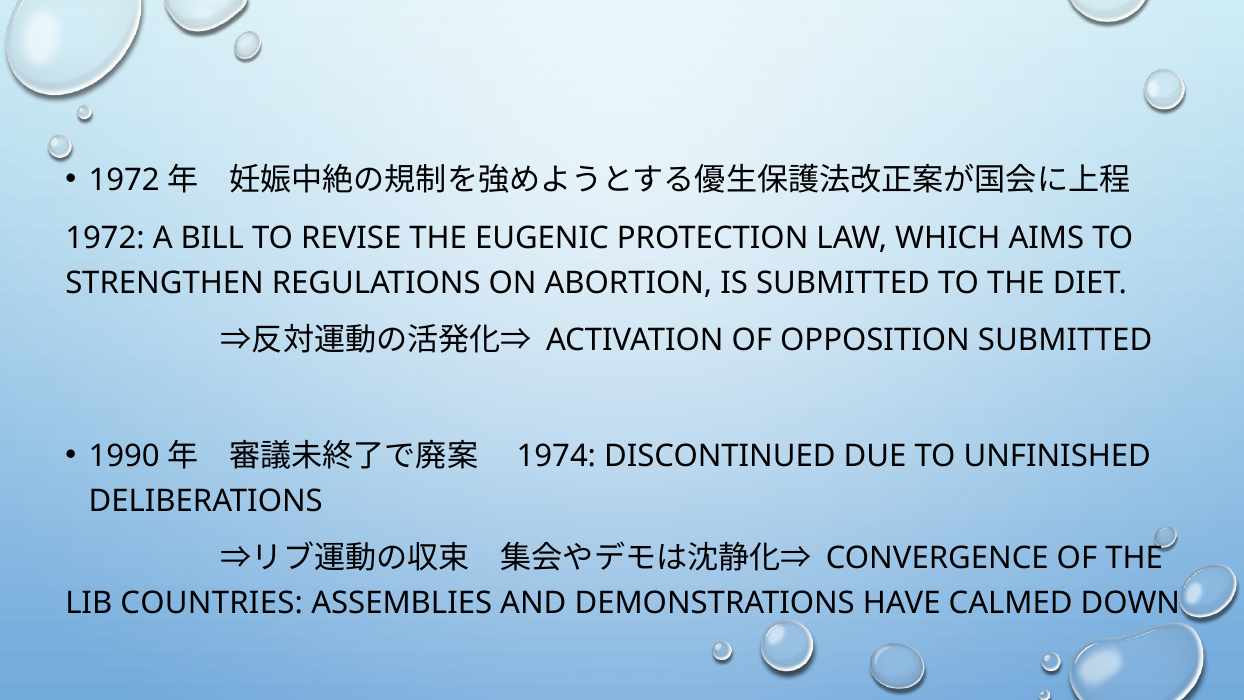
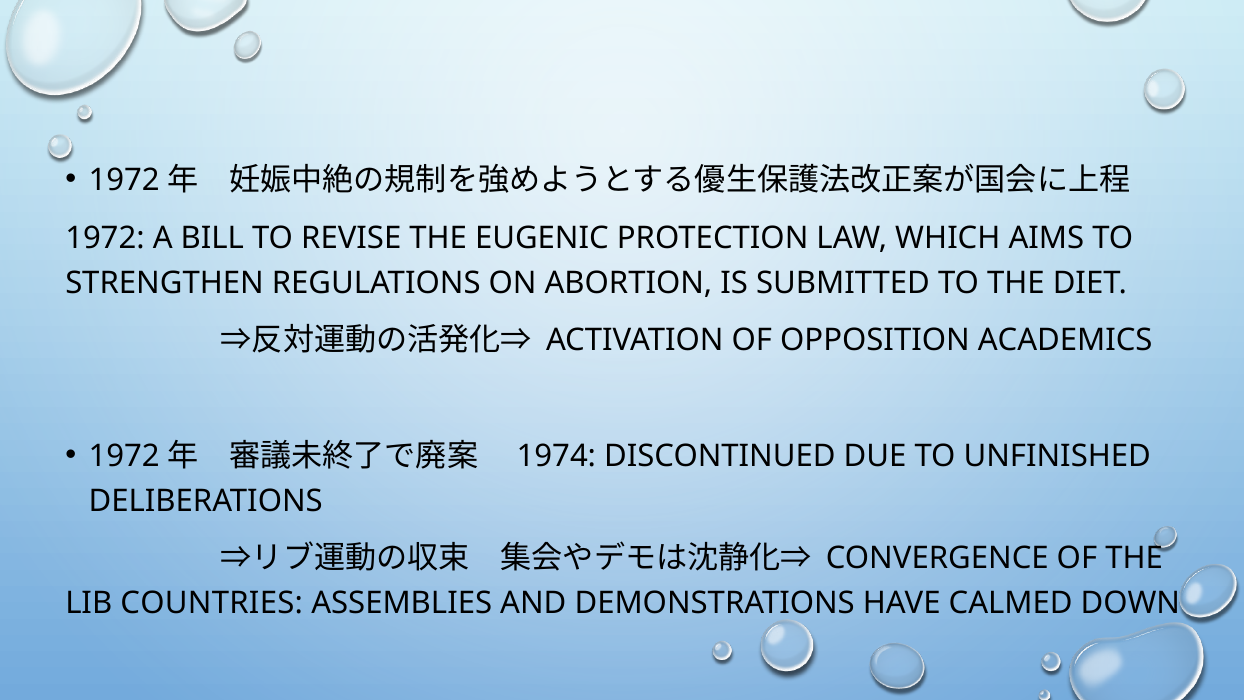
OPPOSITION SUBMITTED: SUBMITTED -> ACADEMICS
1990 at (124, 456): 1990 -> 1972
